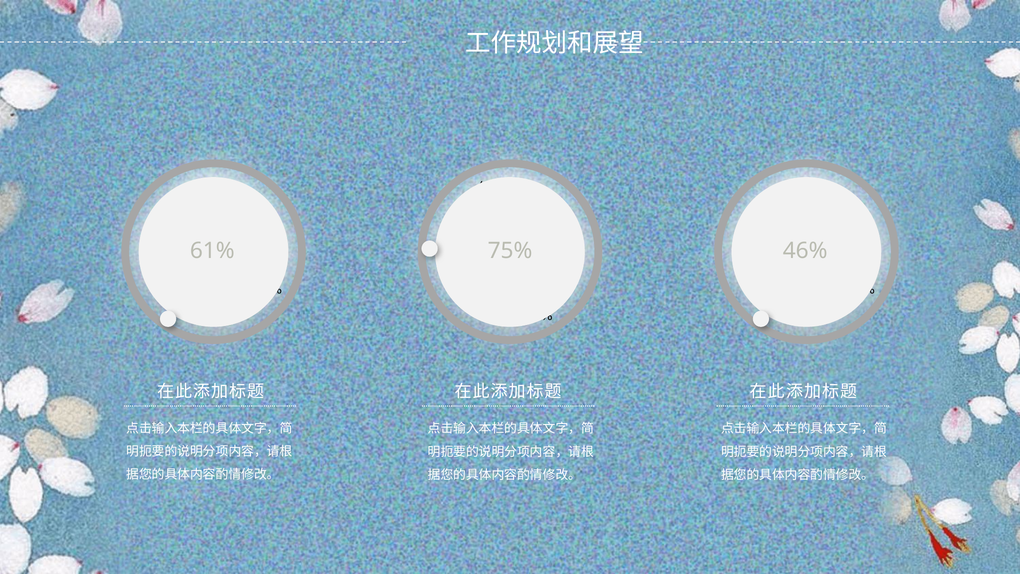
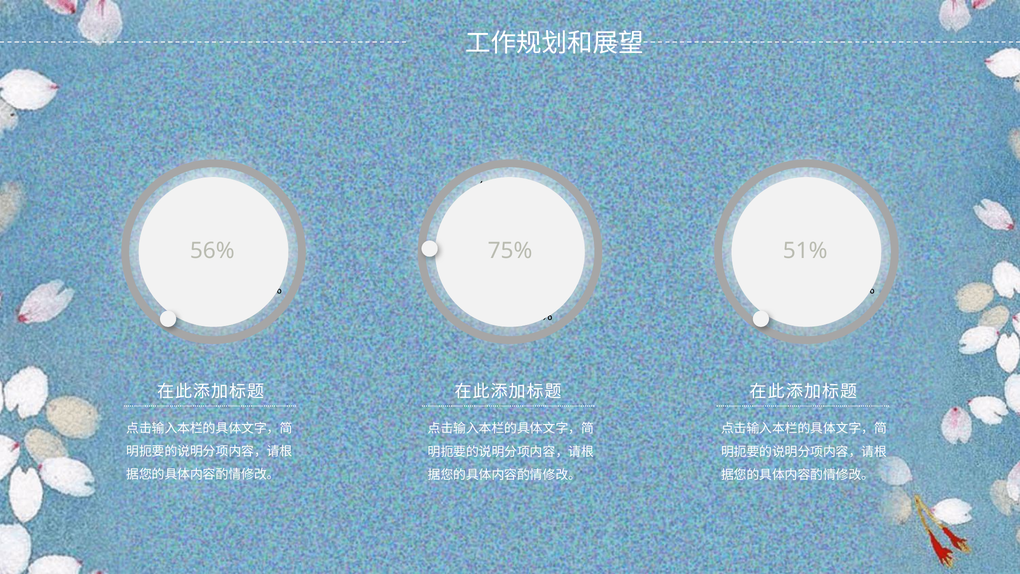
61%: 61% -> 56%
46%: 46% -> 51%
